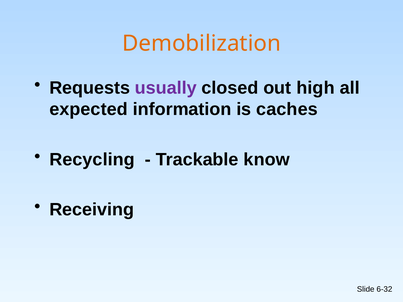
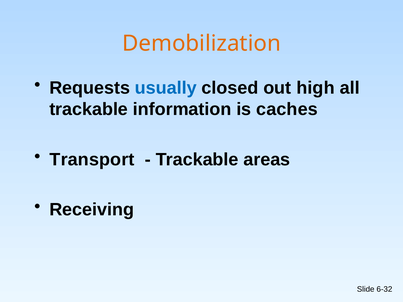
usually colour: purple -> blue
expected at (89, 109): expected -> trackable
Recycling: Recycling -> Transport
know: know -> areas
